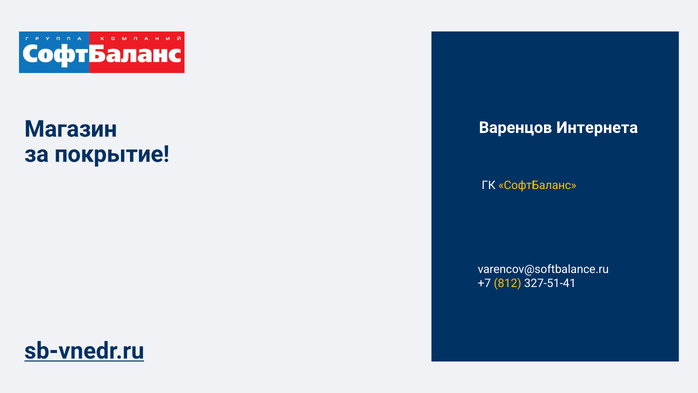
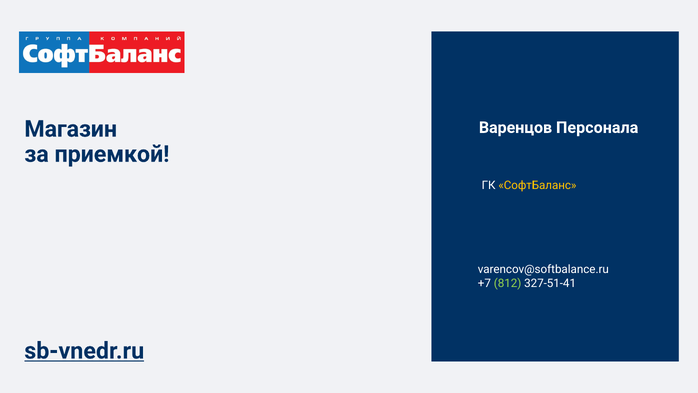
Интернета: Интернета -> Персонала
покрытие: покрытие -> приемкой
812 colour: yellow -> light green
